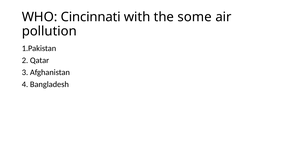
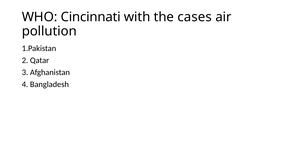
some: some -> cases
